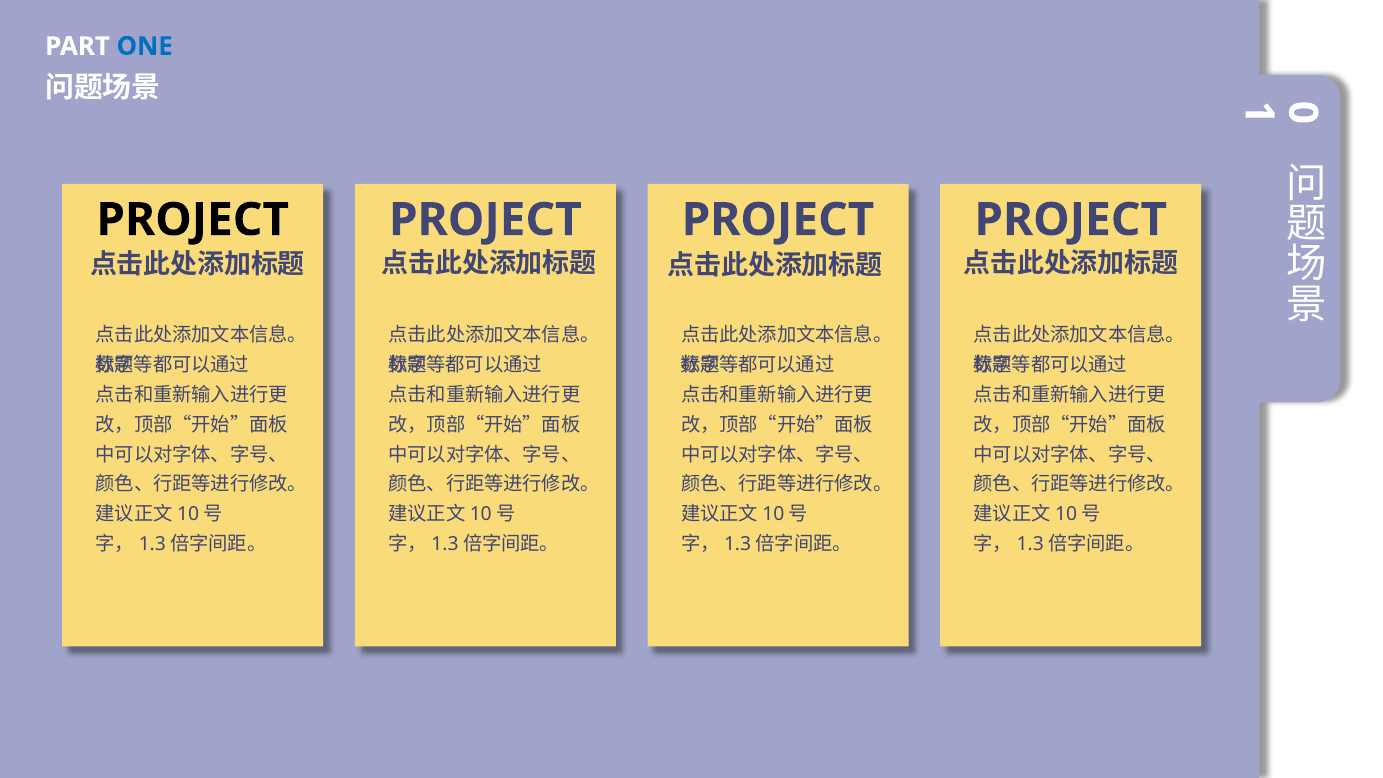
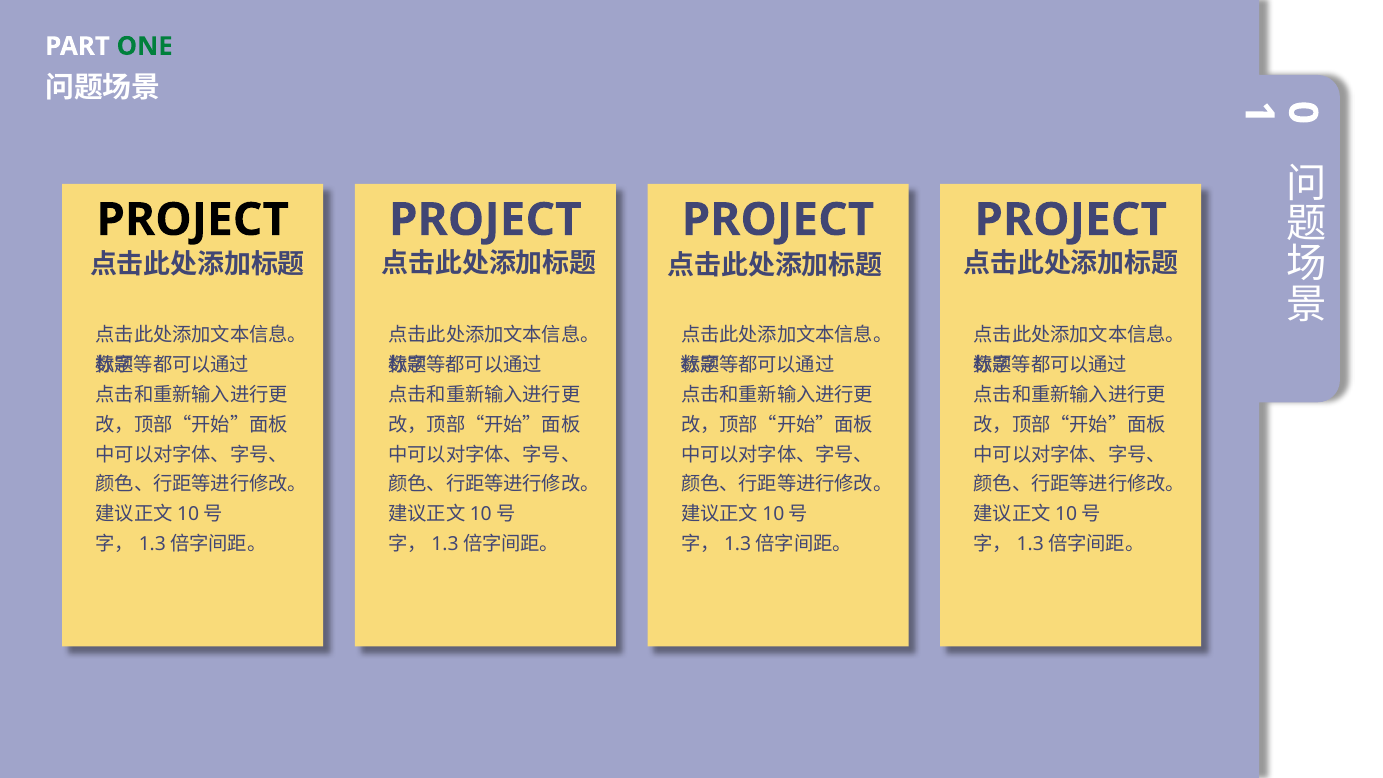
ONE colour: blue -> green
